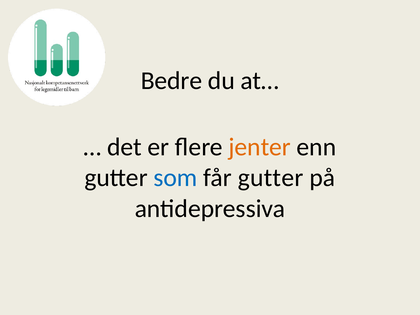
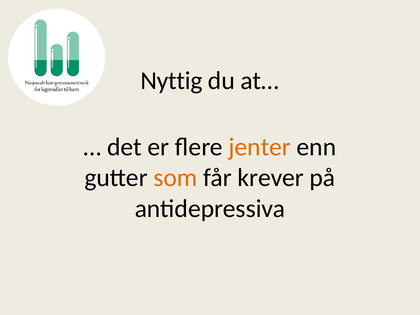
Bedre: Bedre -> Nyttig
som colour: blue -> orange
får gutter: gutter -> krever
